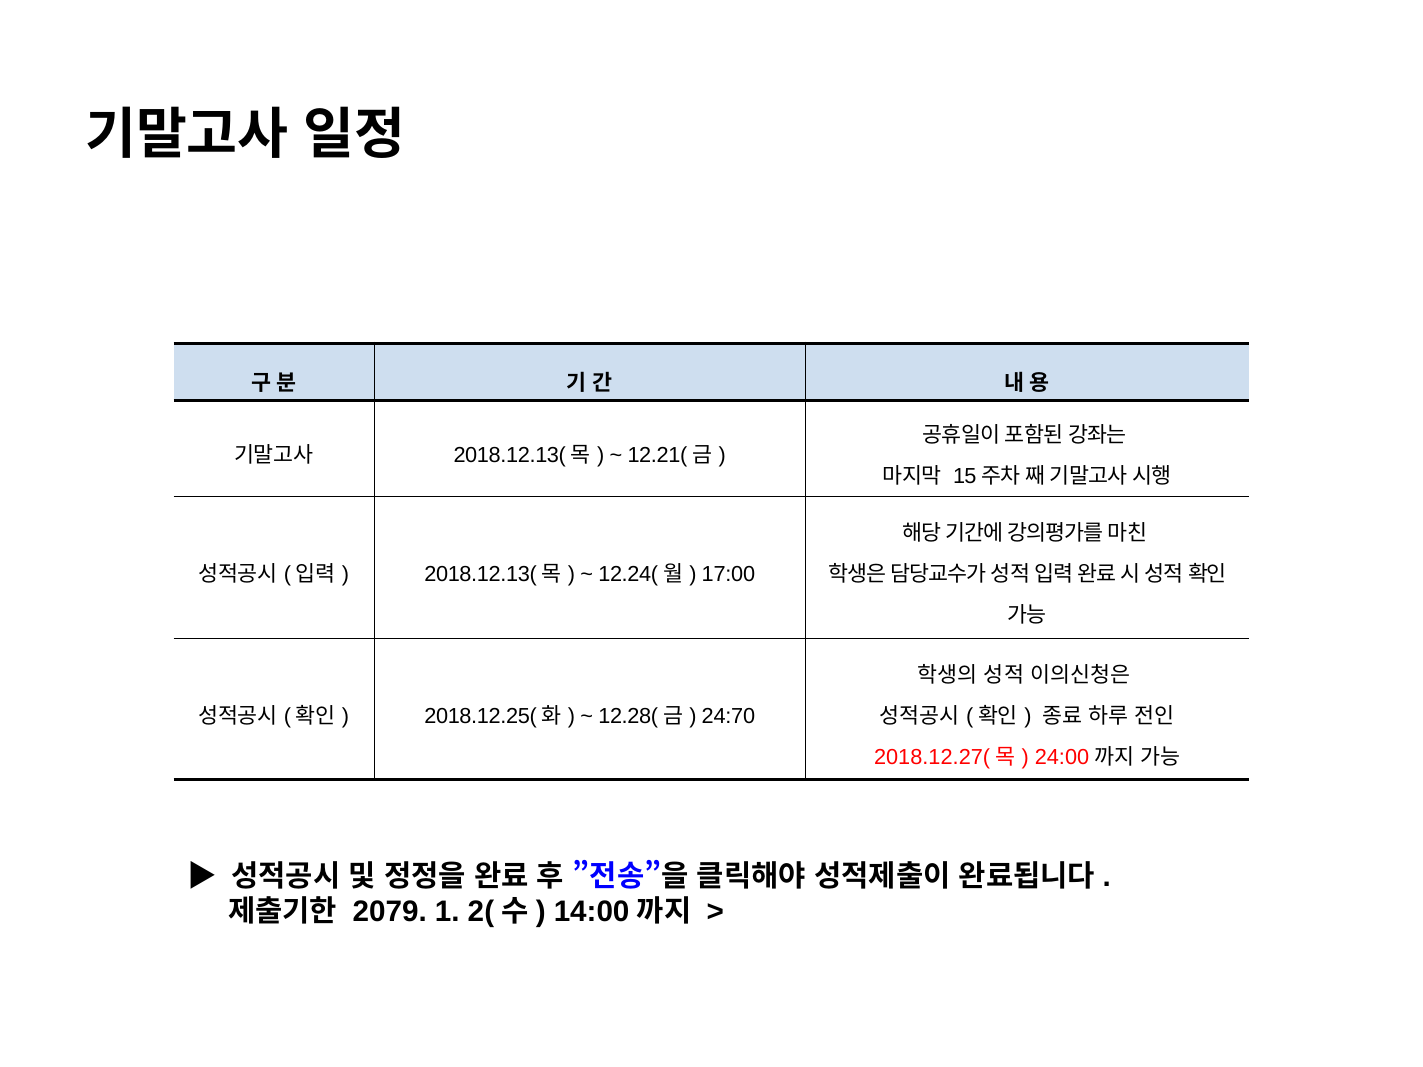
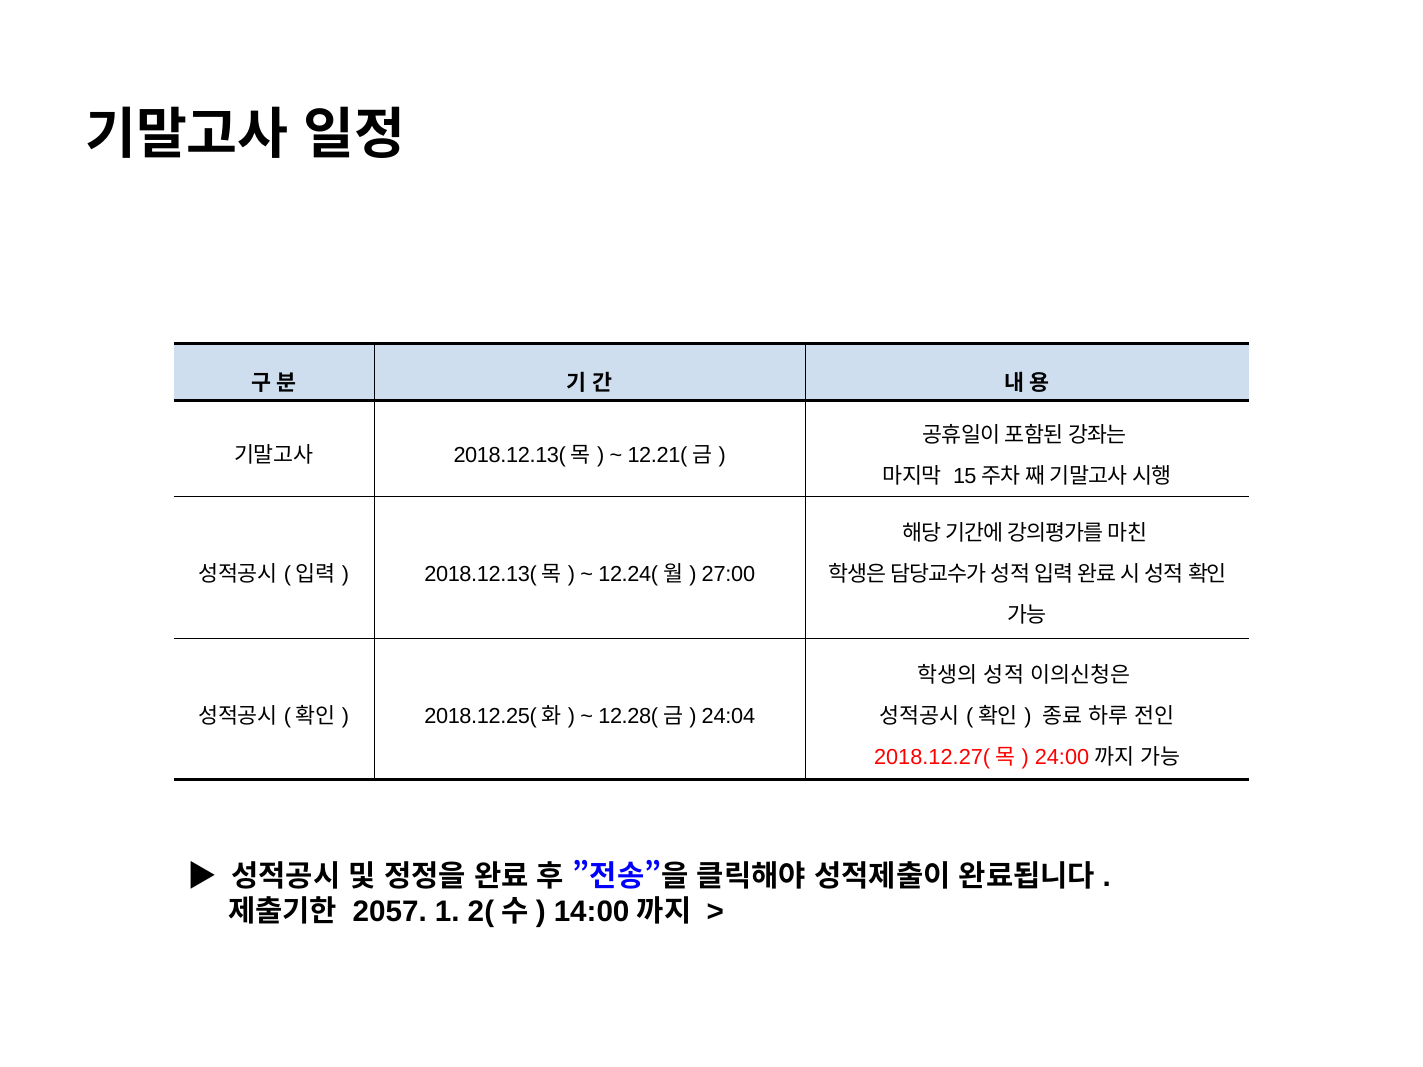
17:00: 17:00 -> 27:00
24:70: 24:70 -> 24:04
2079: 2079 -> 2057
